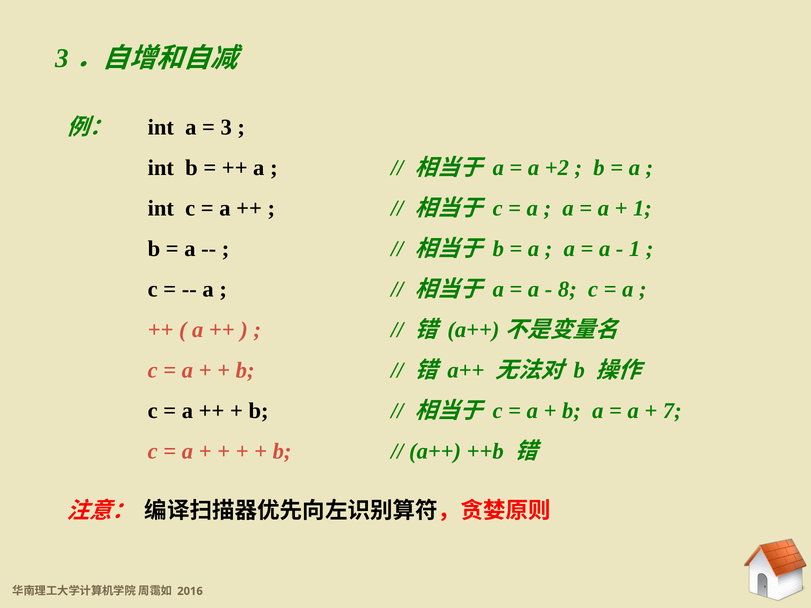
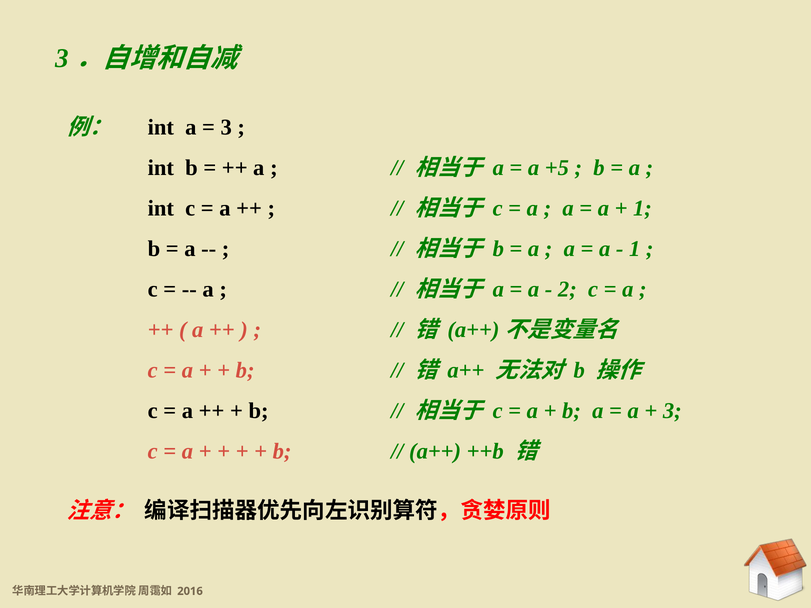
+2: +2 -> +5
8: 8 -> 2
7 at (672, 411): 7 -> 3
